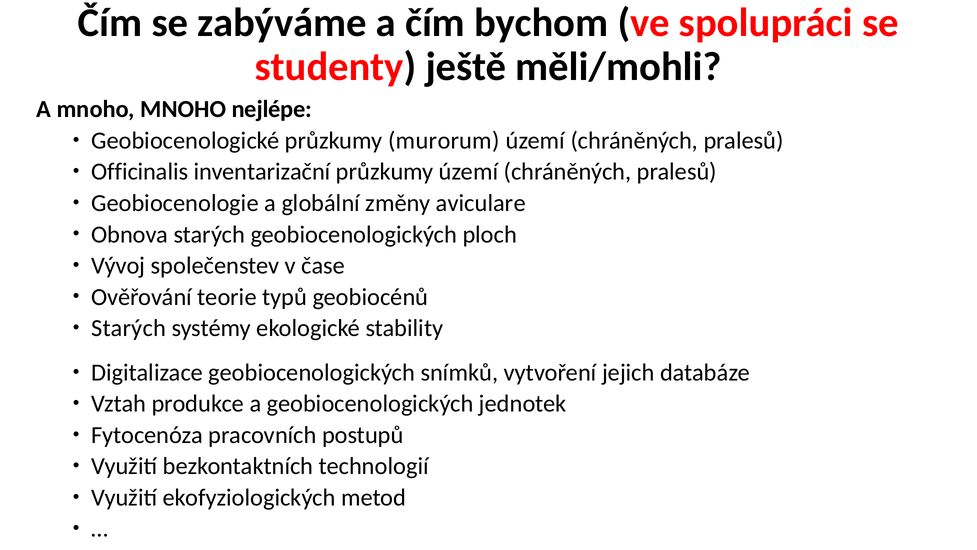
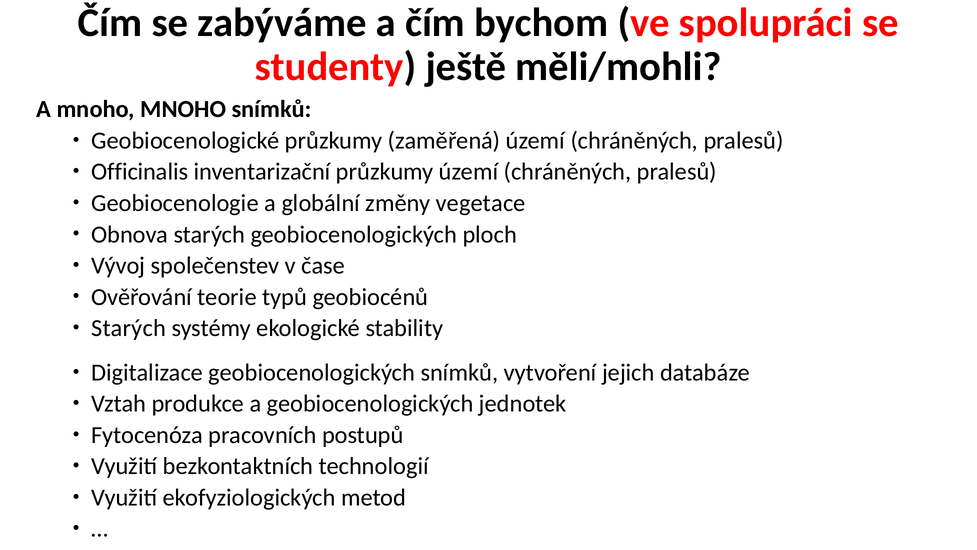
MNOHO nejlépe: nejlépe -> snímků
murorum: murorum -> zaměřená
aviculare: aviculare -> vegetace
